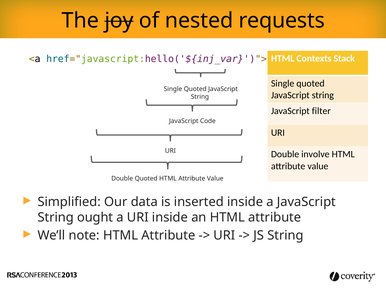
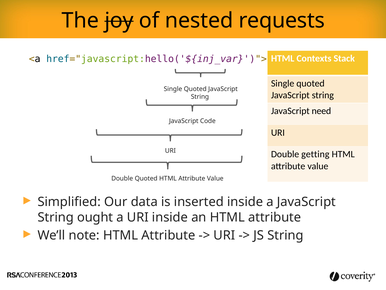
filter: filter -> need
involve: involve -> getting
